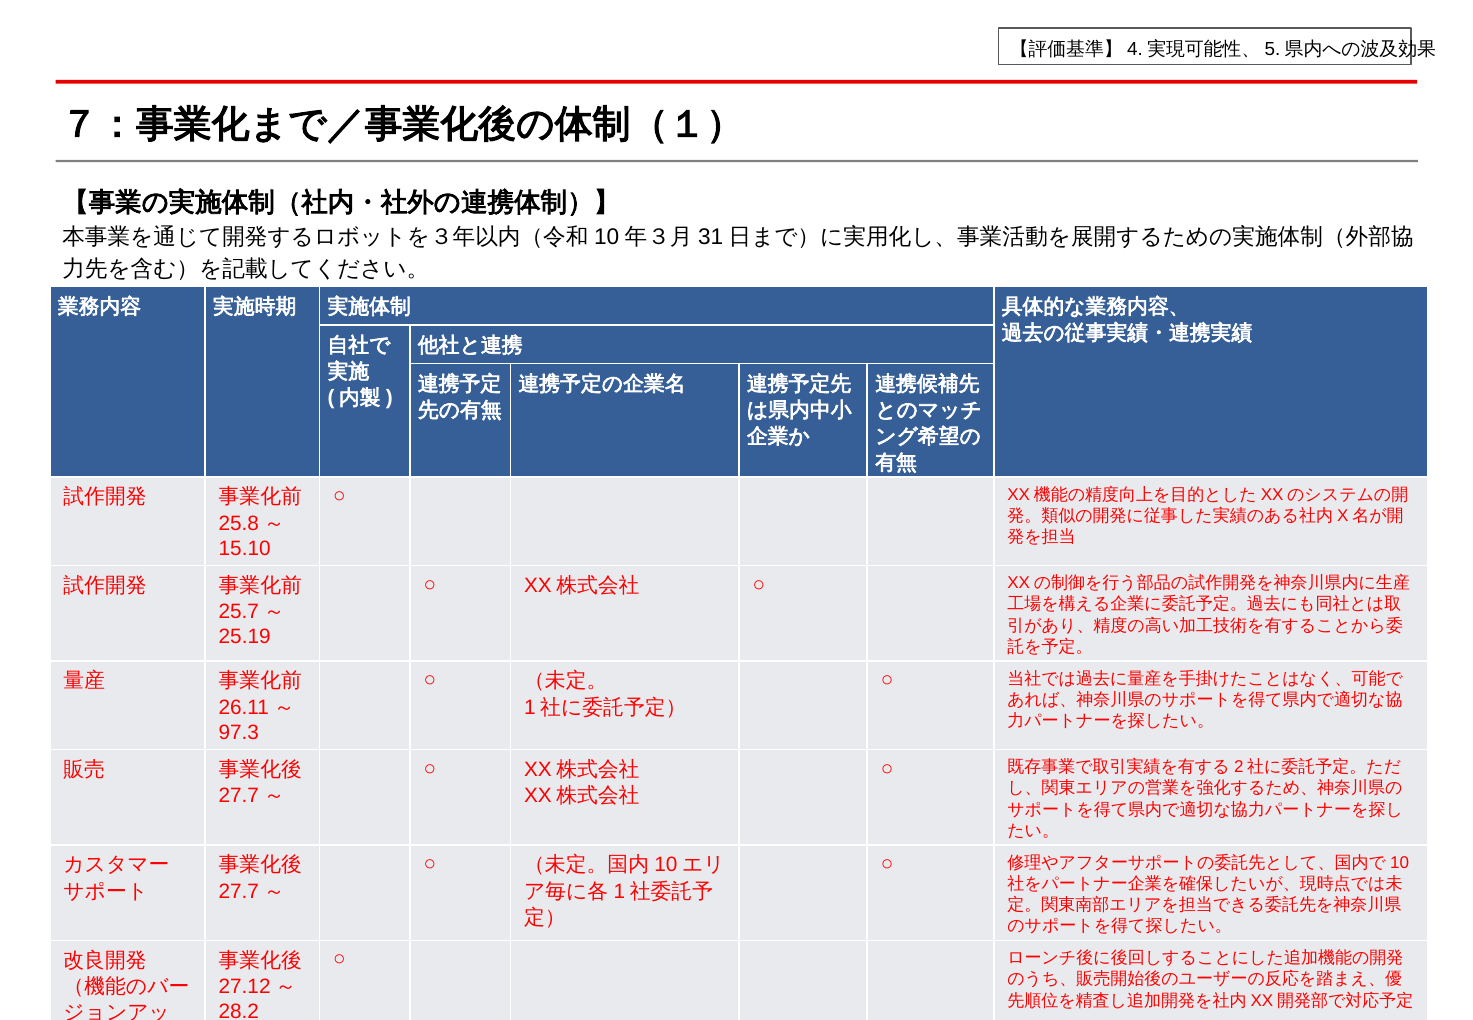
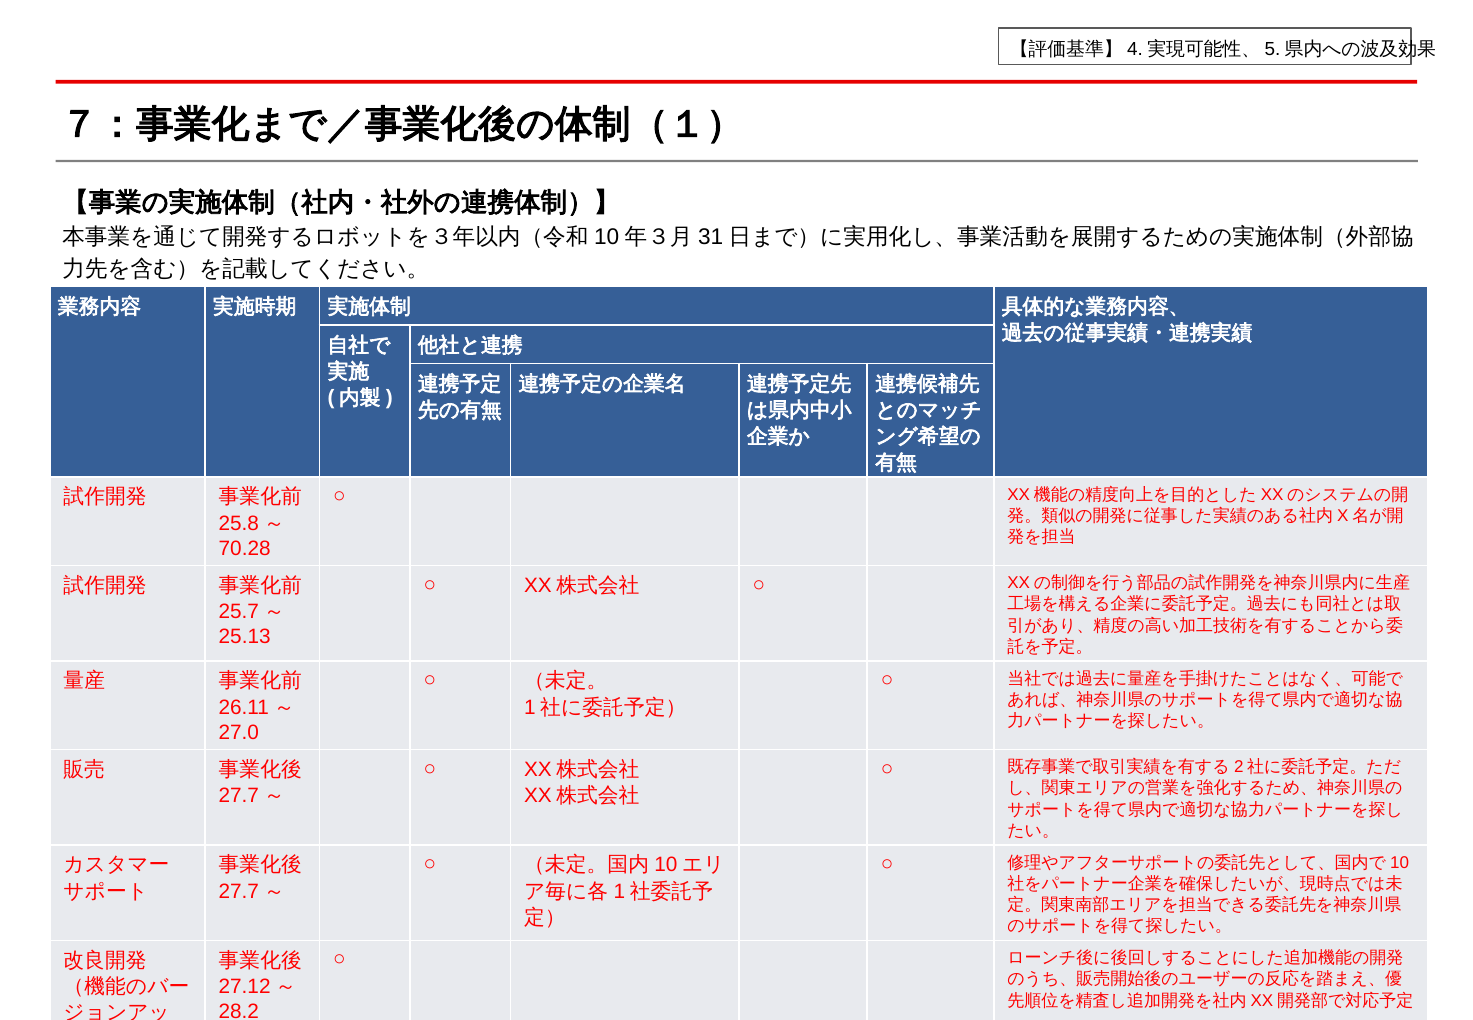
15.10: 15.10 -> 70.28
25.19: 25.19 -> 25.13
97.3: 97.3 -> 27.0
